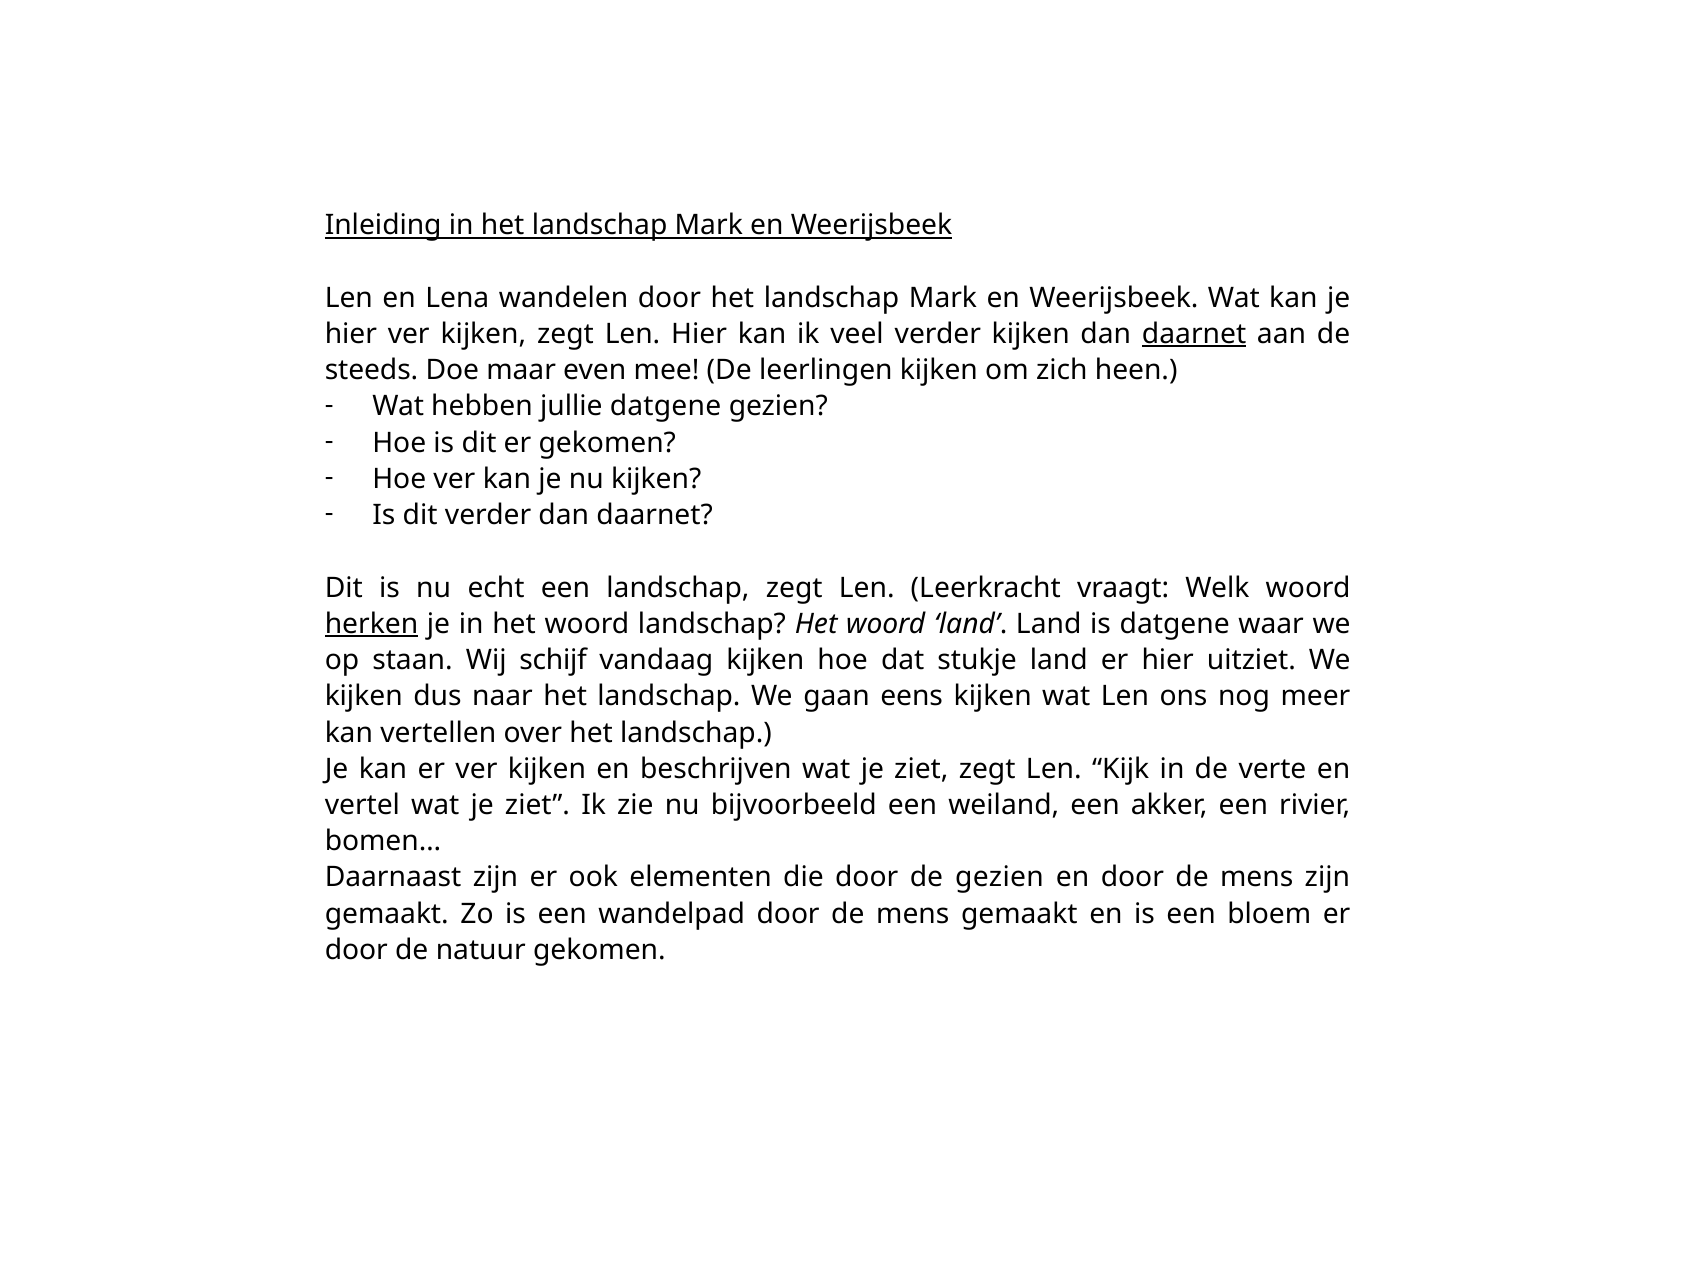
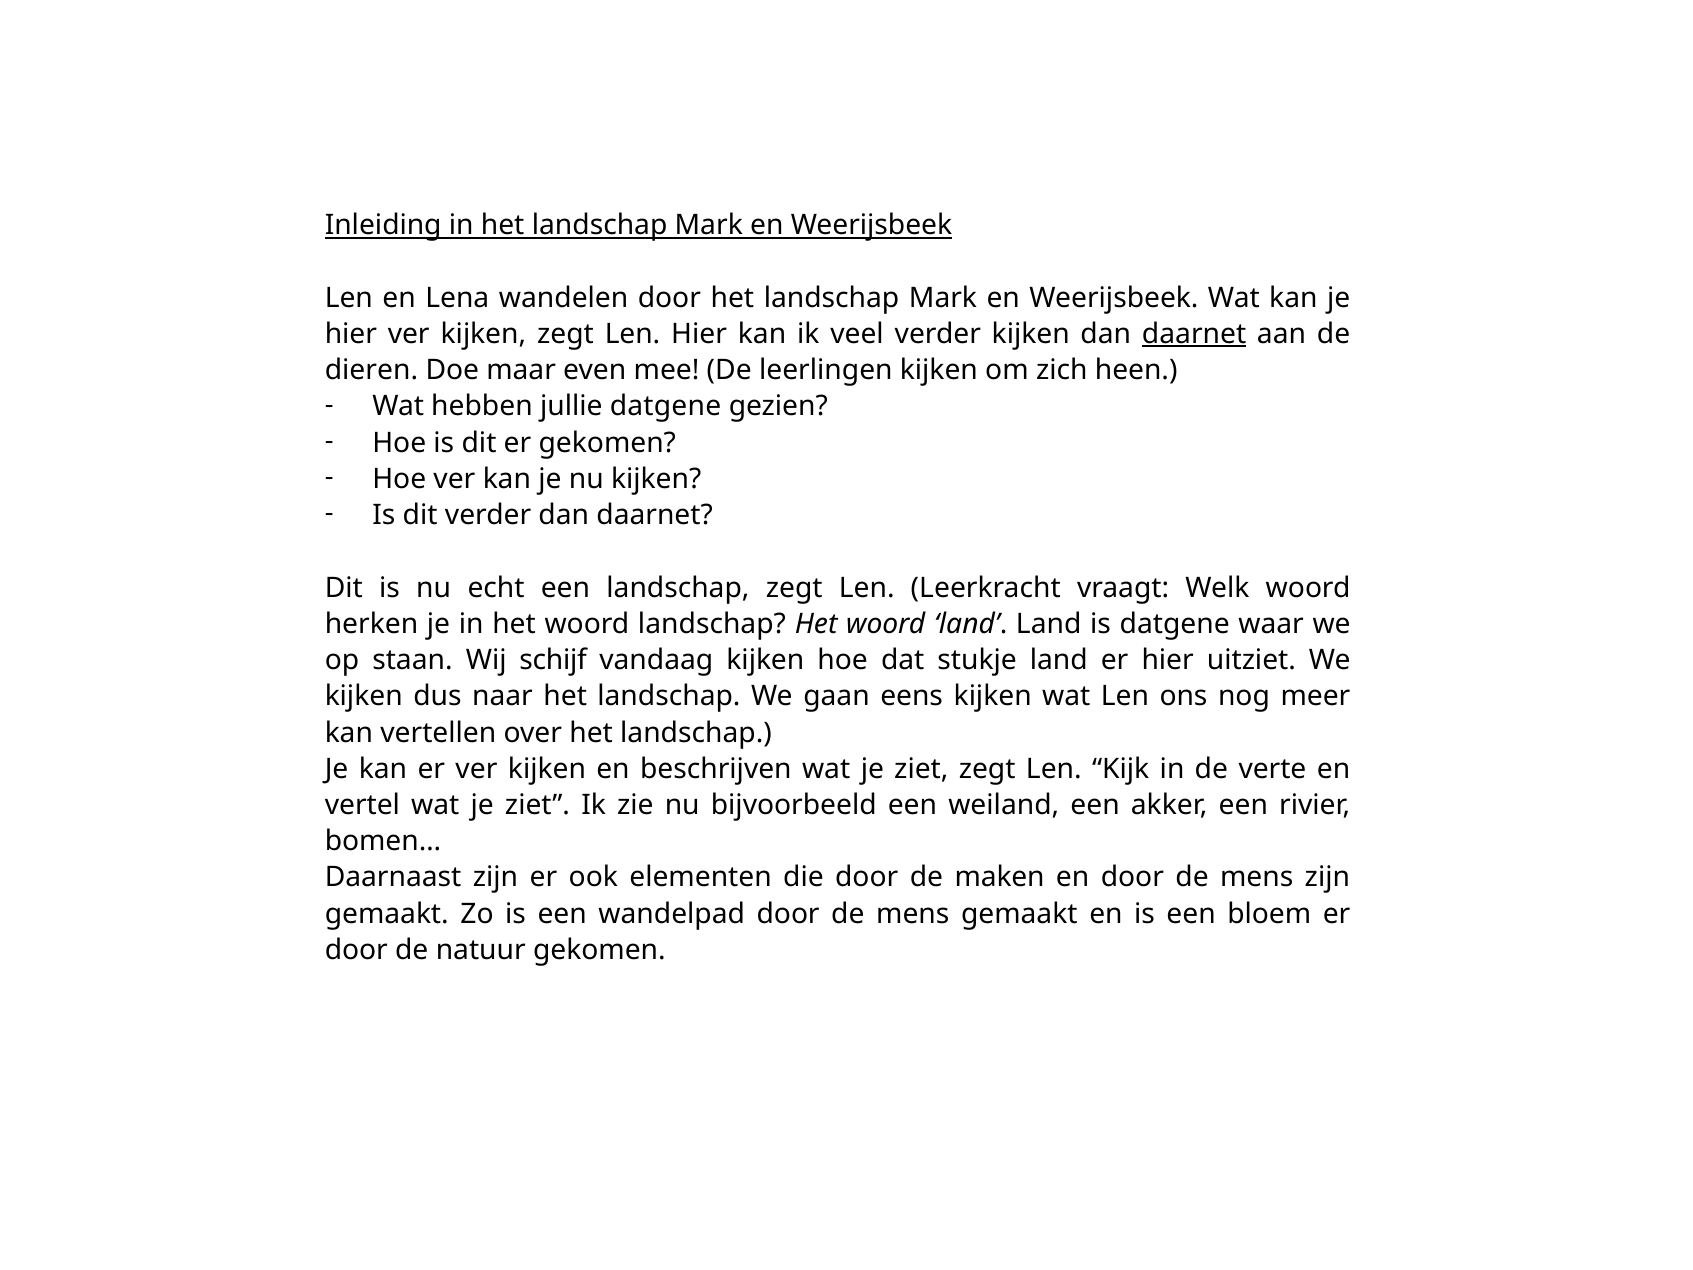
steeds: steeds -> dieren
herken underline: present -> none
de gezien: gezien -> maken
